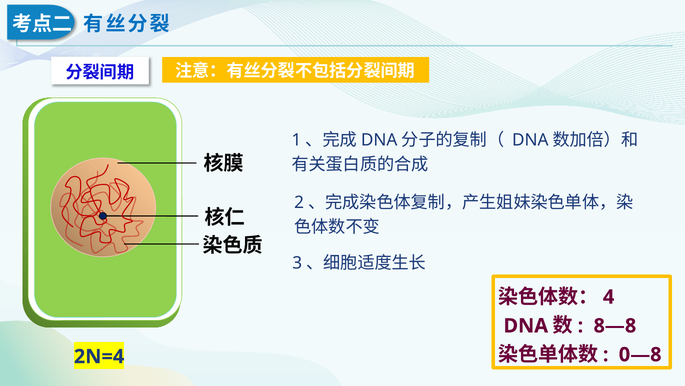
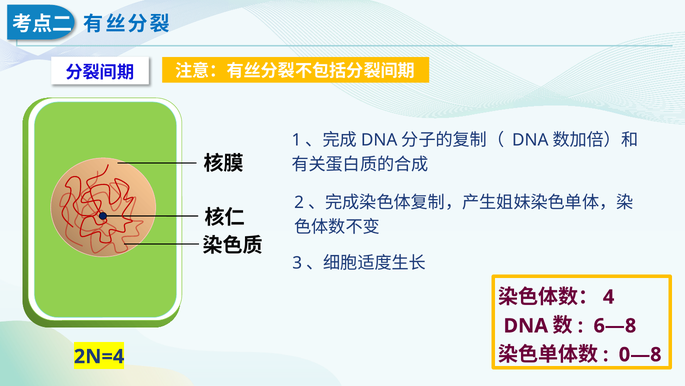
8—8: 8—8 -> 6—8
